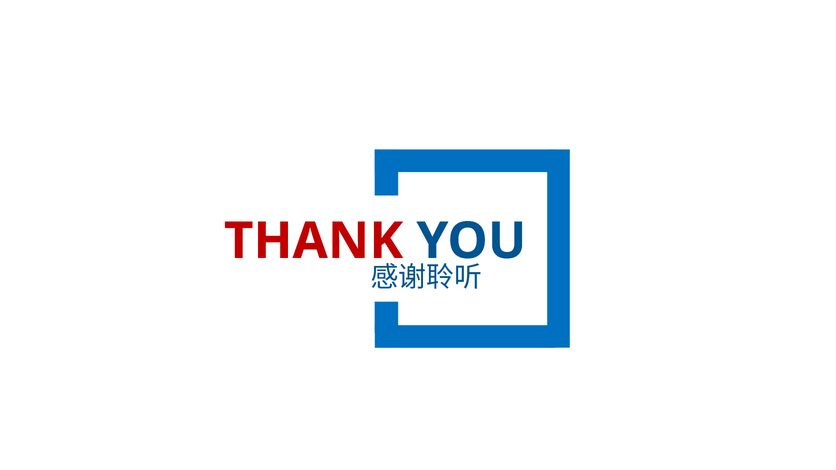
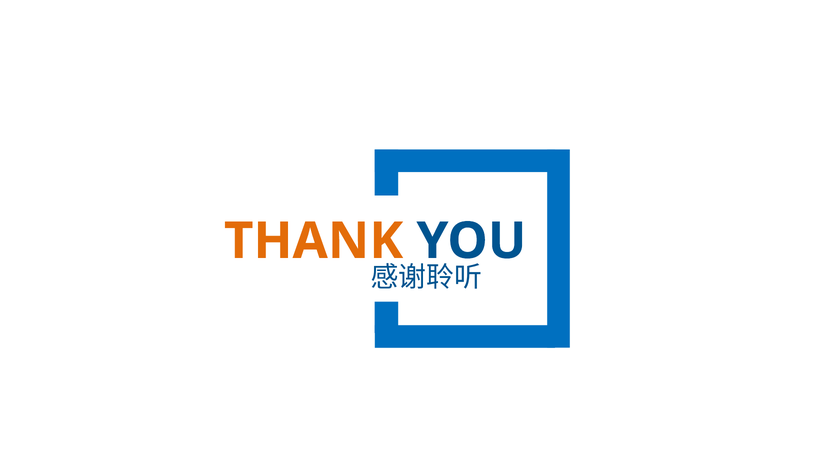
THANK colour: red -> orange
